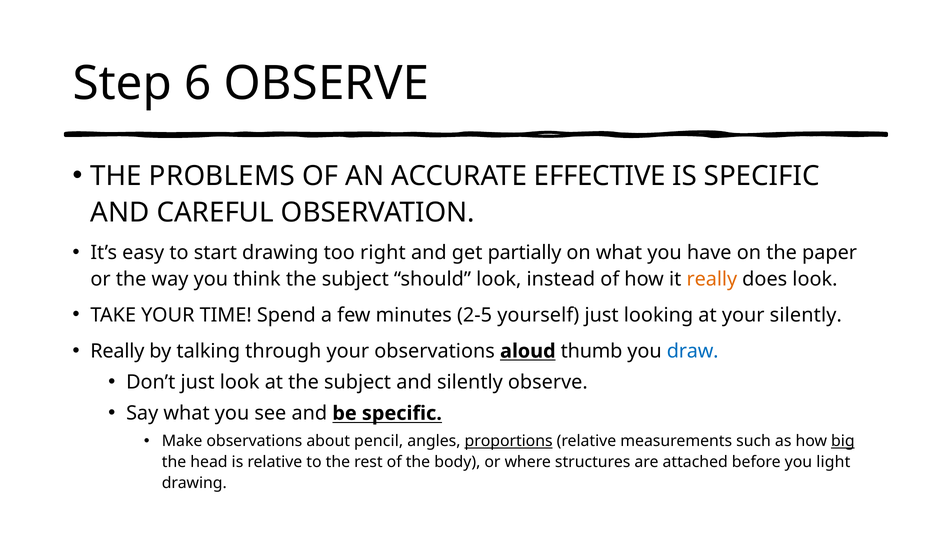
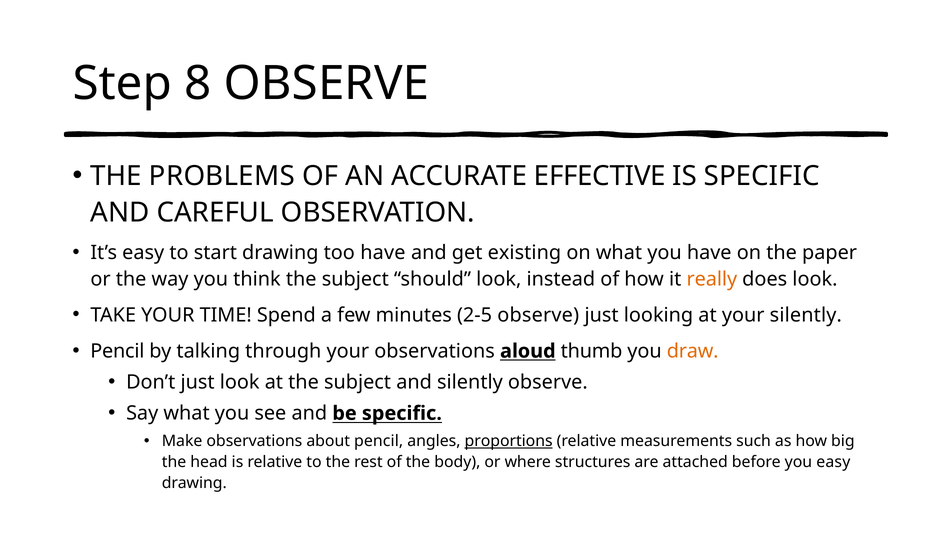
6: 6 -> 8
too right: right -> have
partially: partially -> existing
2-5 yourself: yourself -> observe
Really at (117, 351): Really -> Pencil
draw colour: blue -> orange
big underline: present -> none
you light: light -> easy
